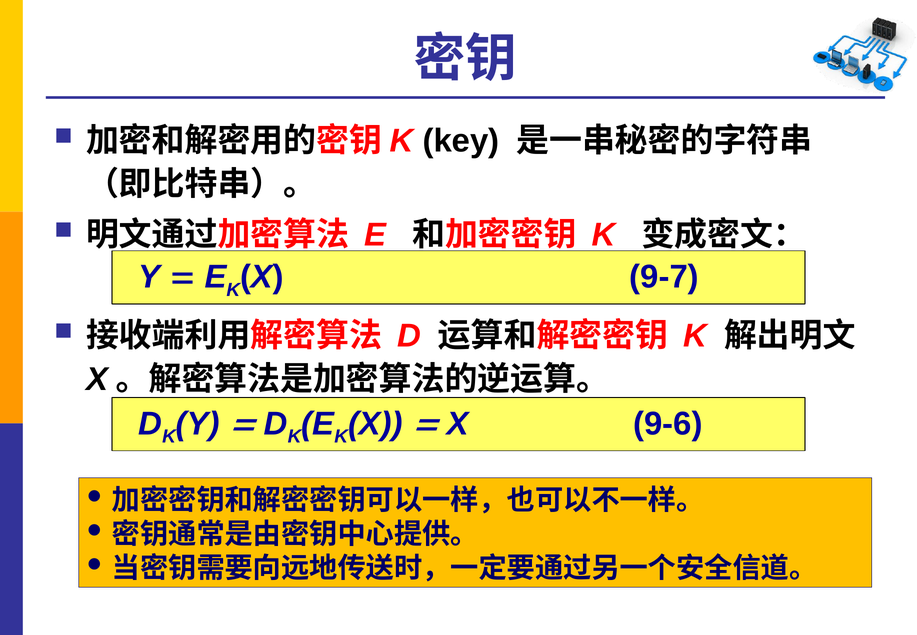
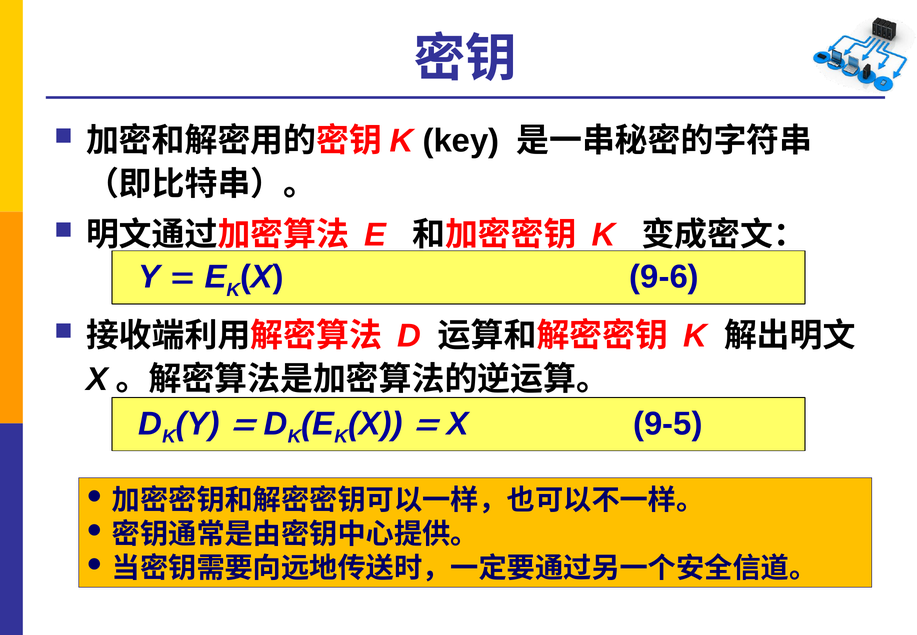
9-7: 9-7 -> 9-6
9-6: 9-6 -> 9-5
